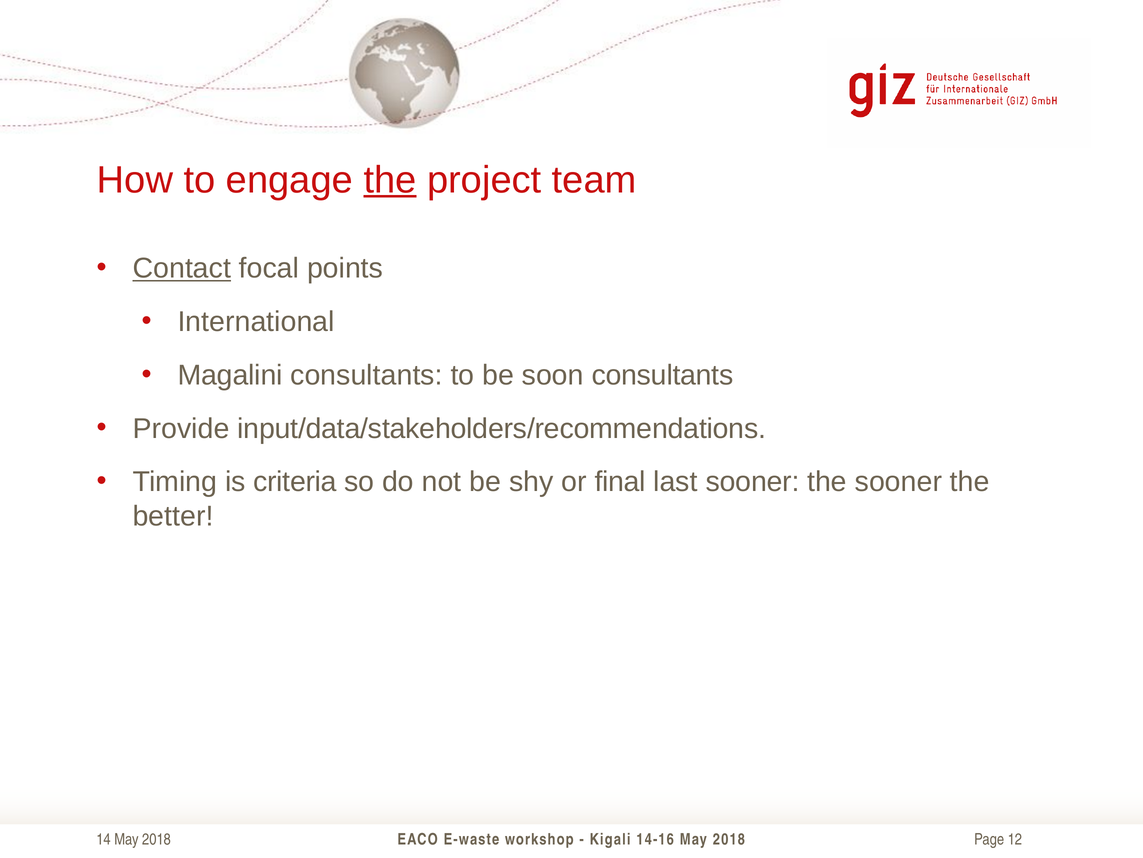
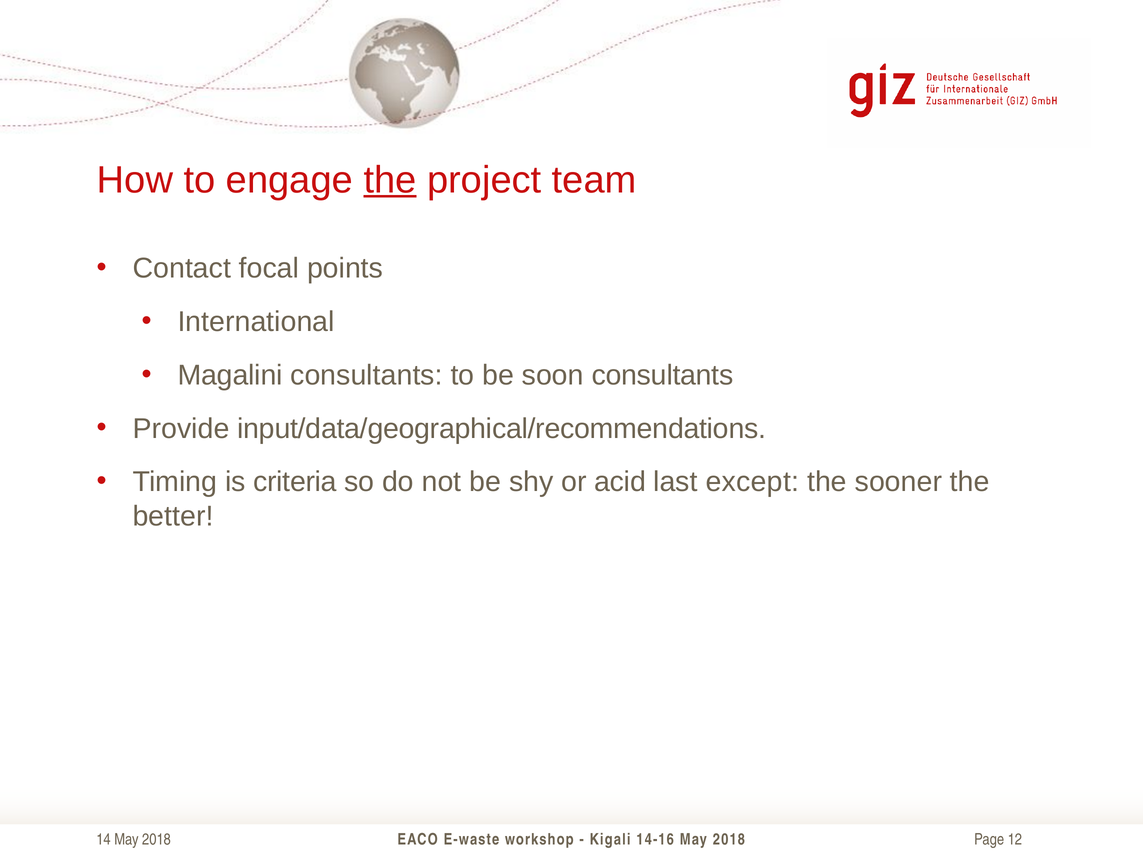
Contact underline: present -> none
input/data/stakeholders/recommendations: input/data/stakeholders/recommendations -> input/data/geographical/recommendations
final: final -> acid
last sooner: sooner -> except
